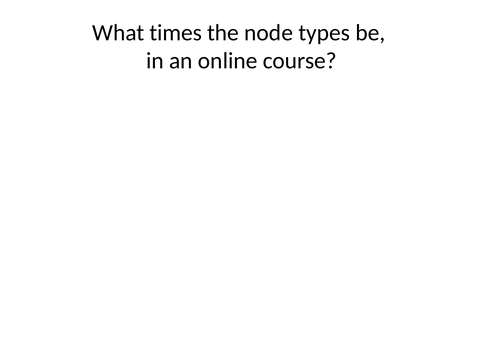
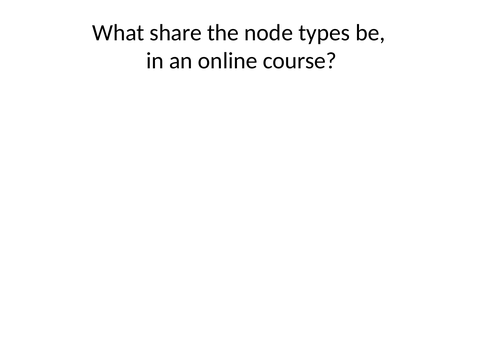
times: times -> share
